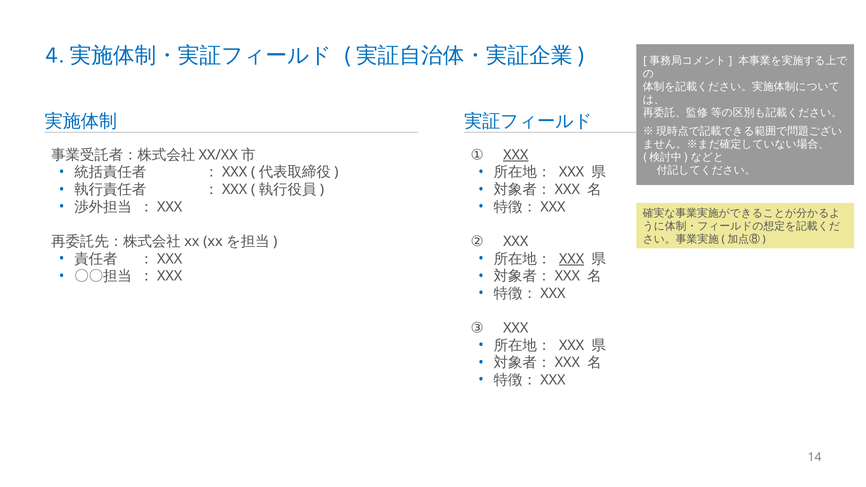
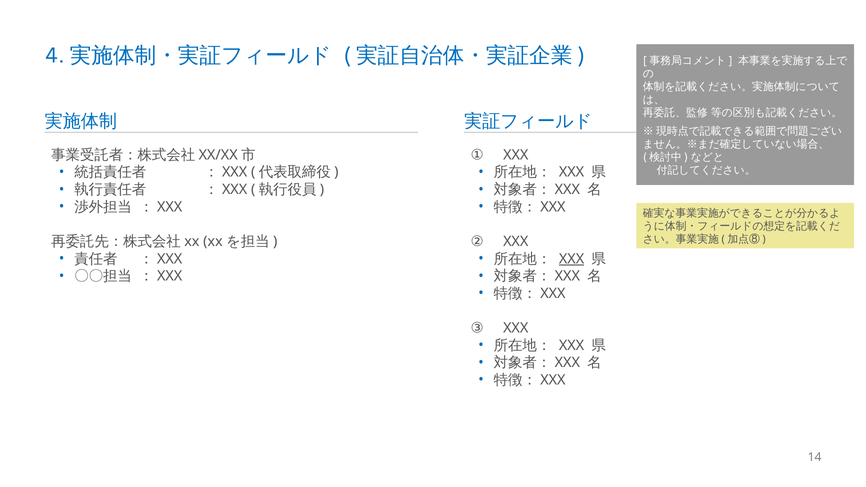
XXX at (516, 155) underline: present -> none
